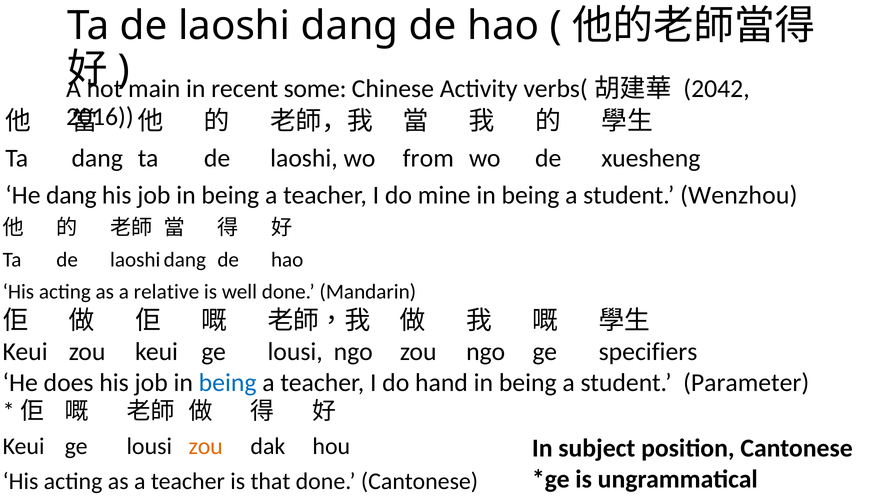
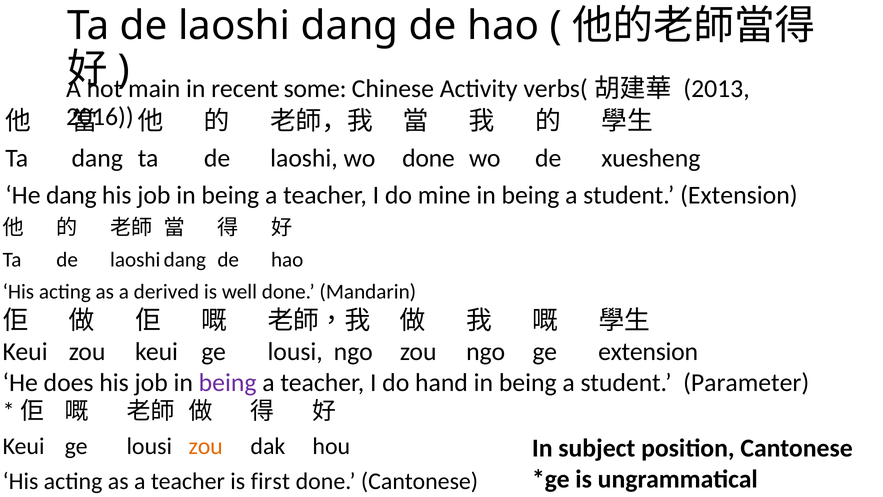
2042: 2042 -> 2013
wo from: from -> done
student Wenzhou: Wenzhou -> Extension
relative: relative -> derived
ge specifiers: specifiers -> extension
being at (228, 382) colour: blue -> purple
that: that -> first
